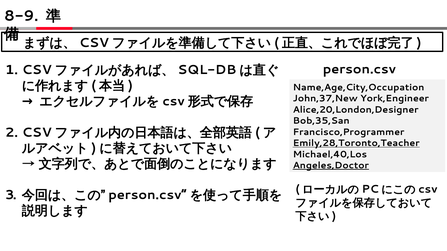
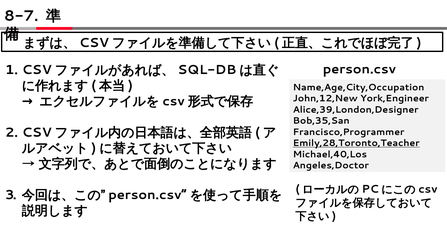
8-9: 8-9 -> 8-7
John,37,New: John,37,New -> John,12,New
Alice,20,London,Designer: Alice,20,London,Designer -> Alice,39,London,Designer
Angeles,Doctor underline: present -> none
